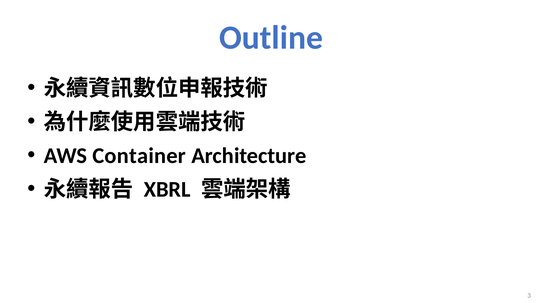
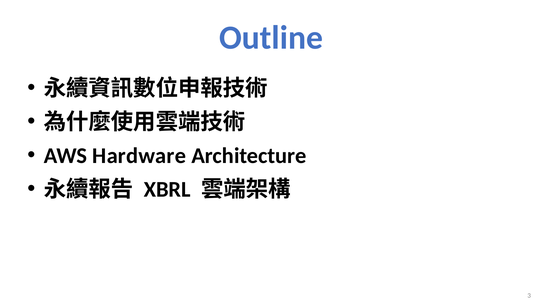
Container: Container -> Hardware
